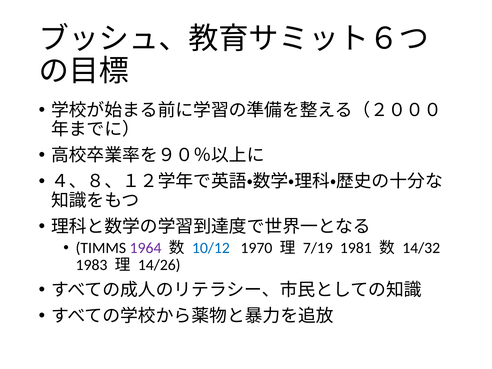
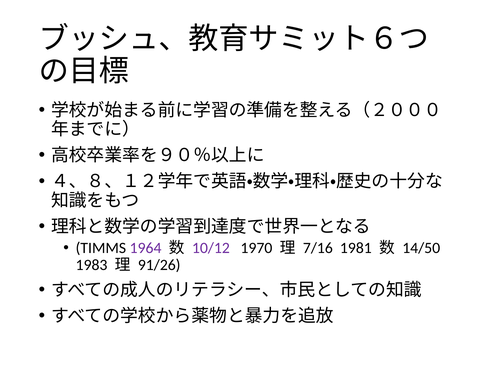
10/12 colour: blue -> purple
7/19: 7/19 -> 7/16
14/32: 14/32 -> 14/50
14/26: 14/26 -> 91/26
